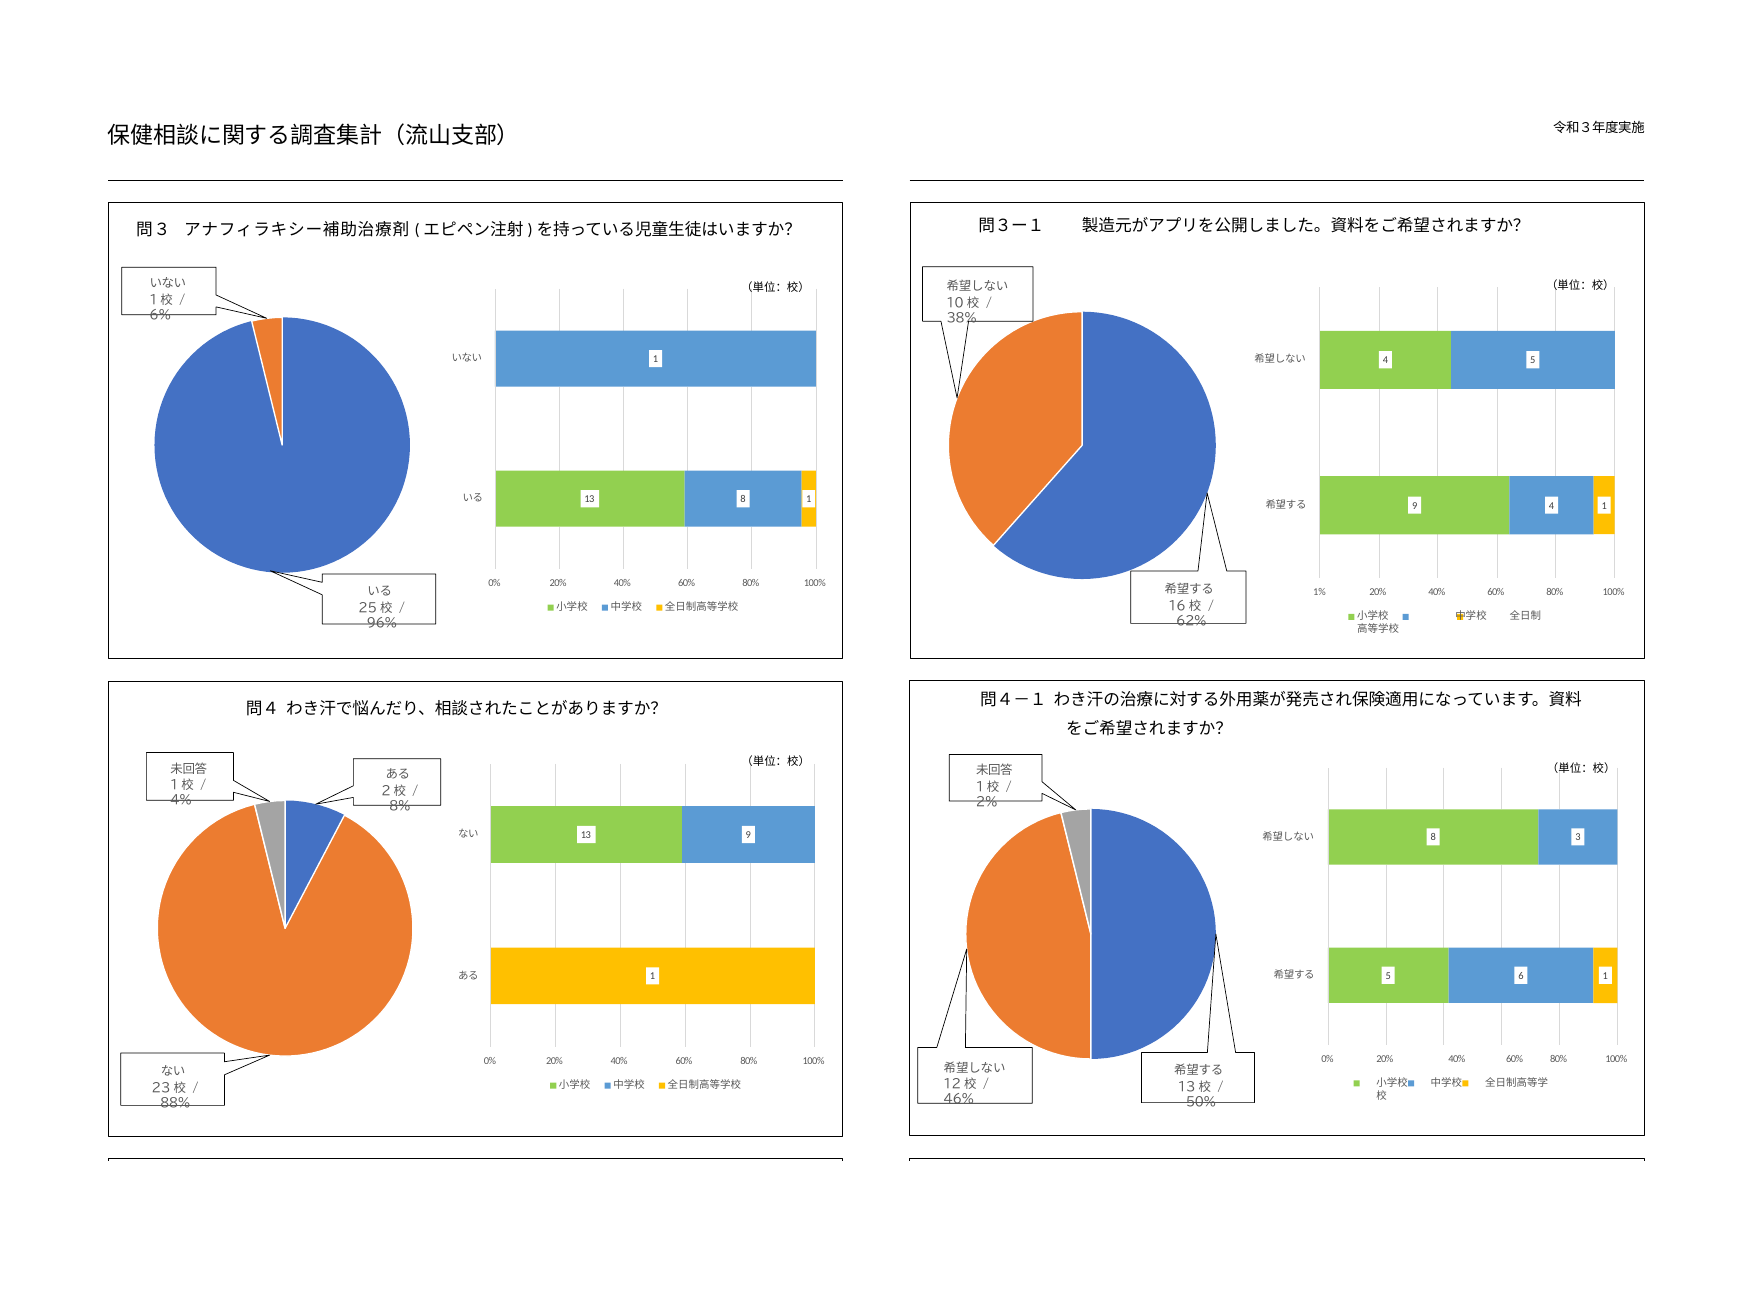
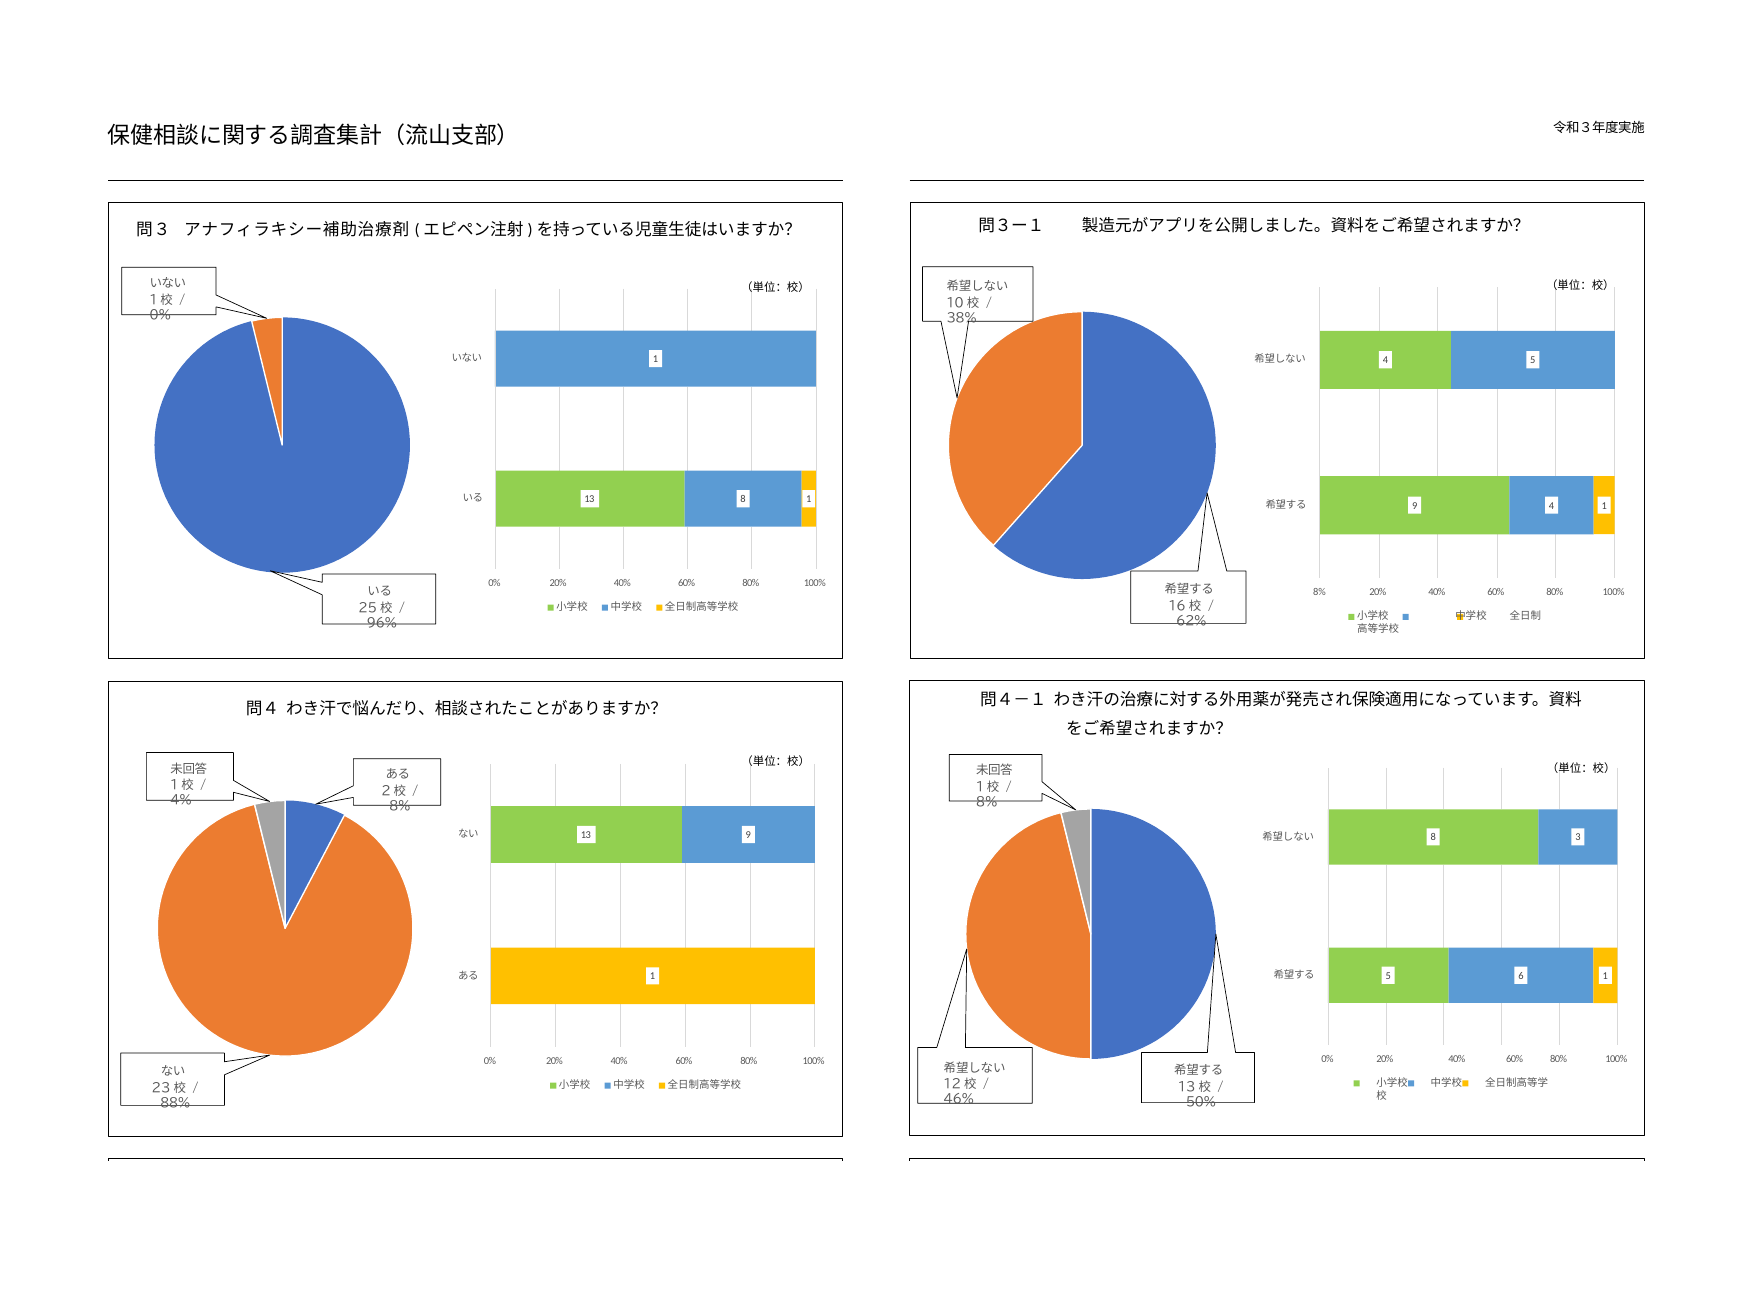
6% at (160, 315): 6% -> 0%
1% at (1319, 592): 1% -> 8%
2% at (987, 802): 2% -> 8%
